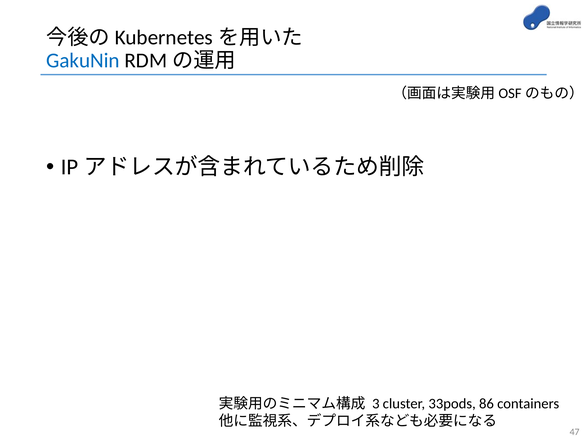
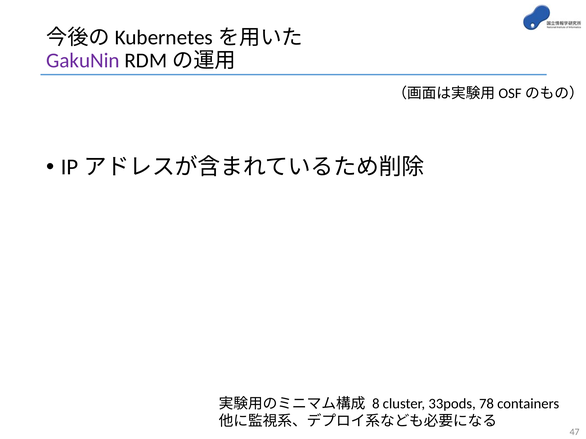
GakuNin colour: blue -> purple
3: 3 -> 8
86: 86 -> 78
